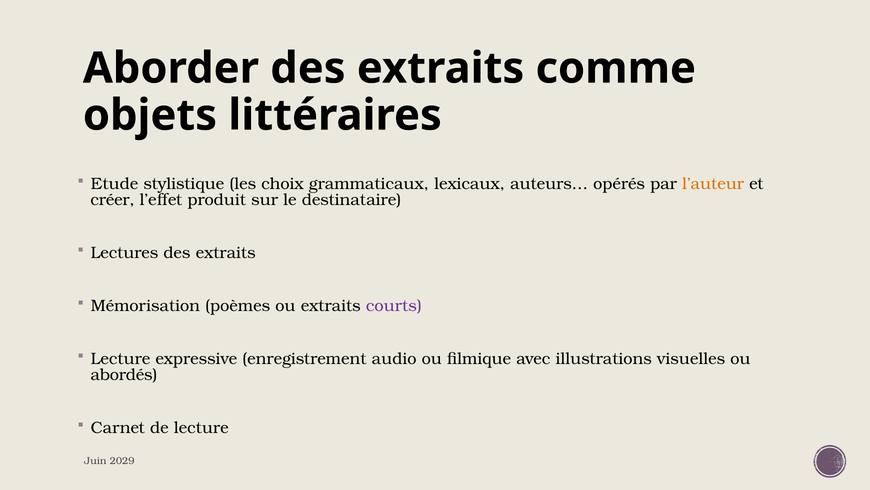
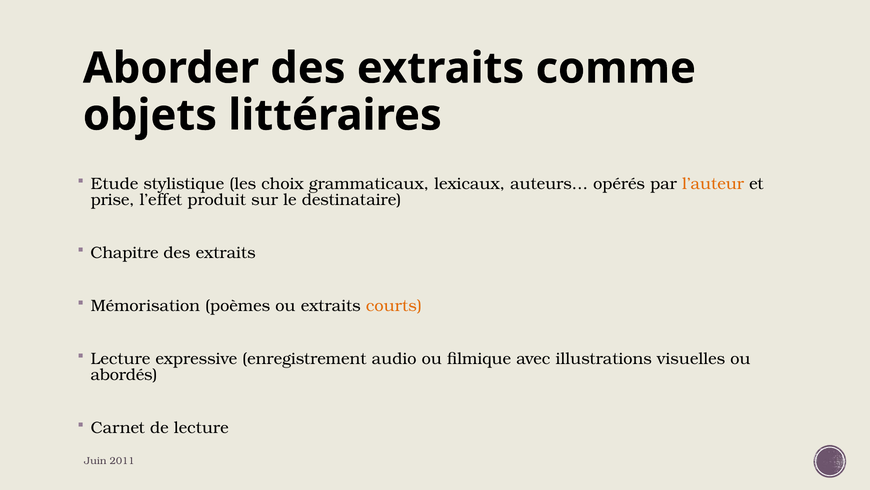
créer: créer -> prise
Lectures: Lectures -> Chapitre
courts colour: purple -> orange
2029: 2029 -> 2011
